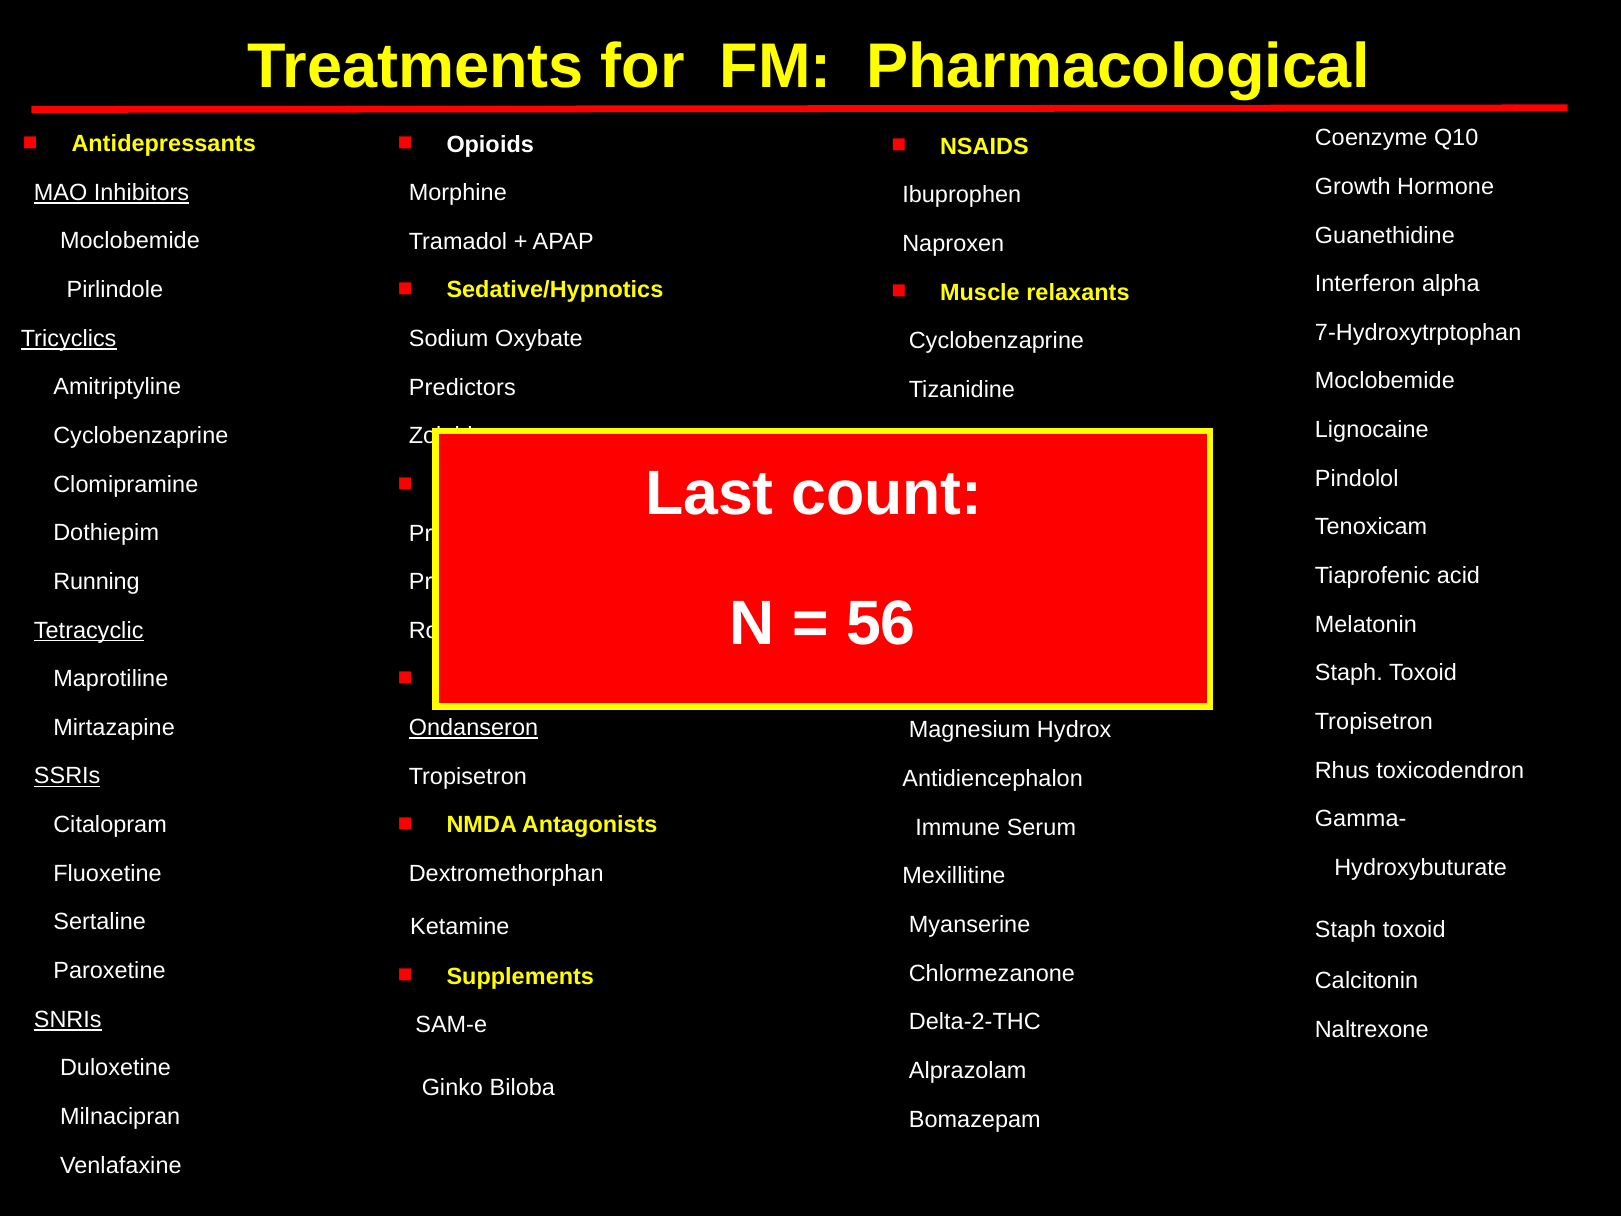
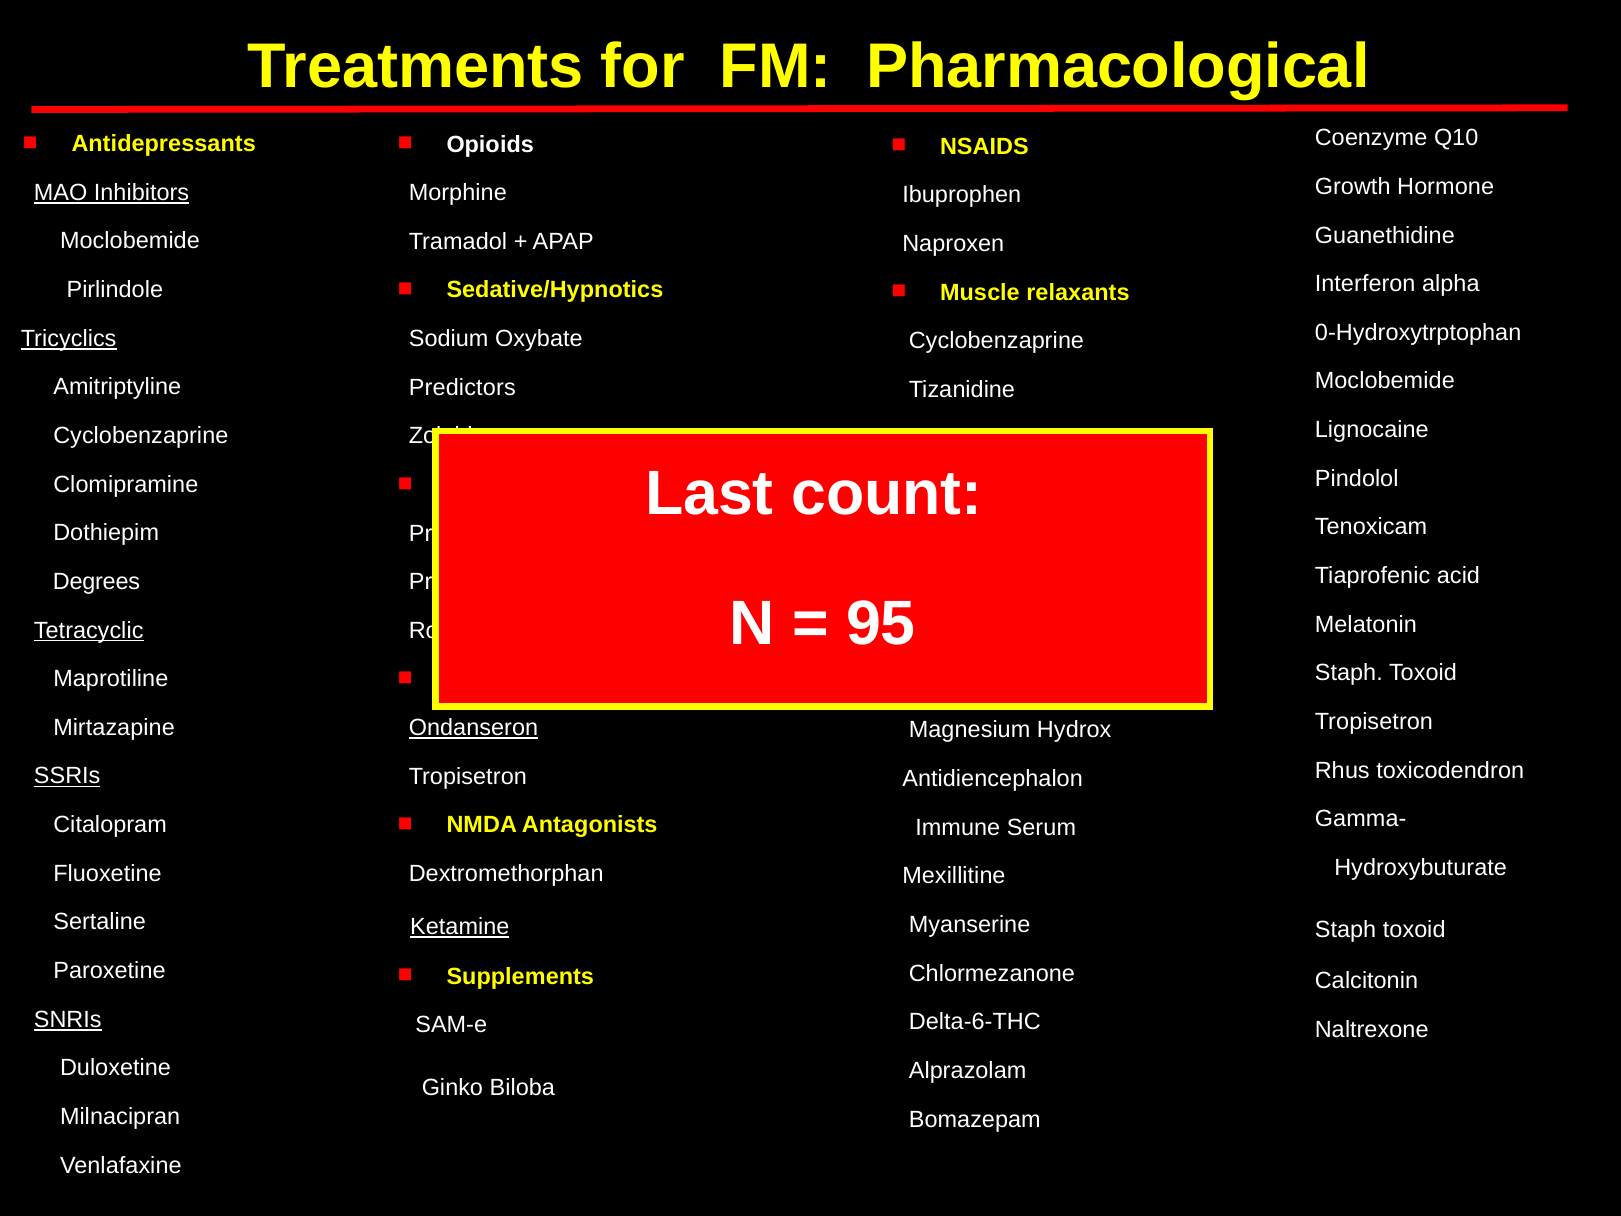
7-Hydroxytrptophan: 7-Hydroxytrptophan -> 0-Hydroxytrptophan
Running: Running -> Degrees
56: 56 -> 95
Ketamine underline: none -> present
Delta-2-THC: Delta-2-THC -> Delta-6-THC
